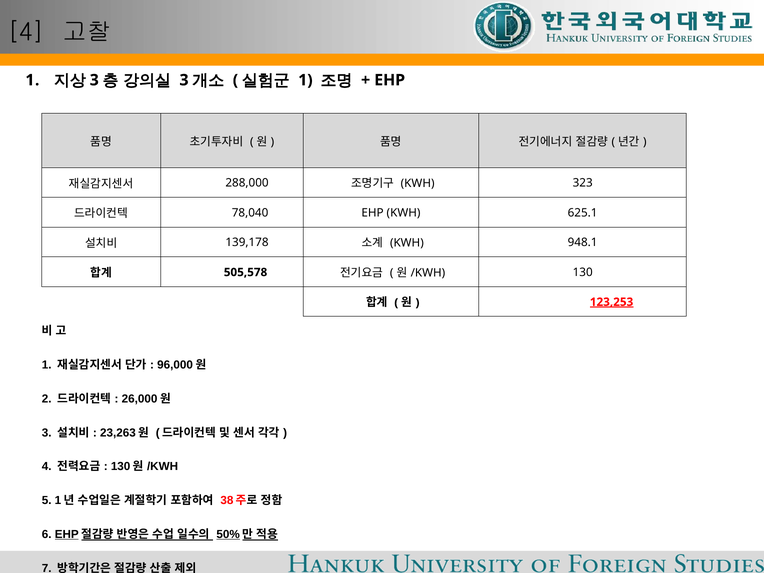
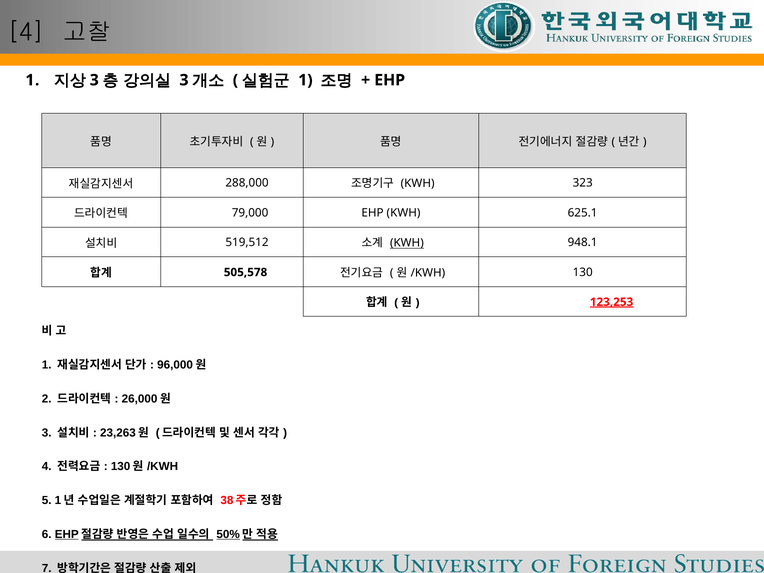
78,040: 78,040 -> 79,000
139,178: 139,178 -> 519,512
KWH at (407, 243) underline: none -> present
